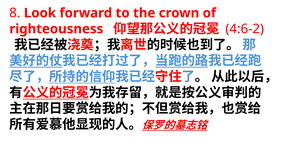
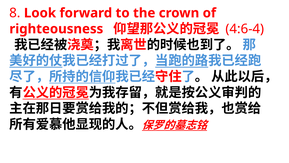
4:6-2: 4:6-2 -> 4:6-4
